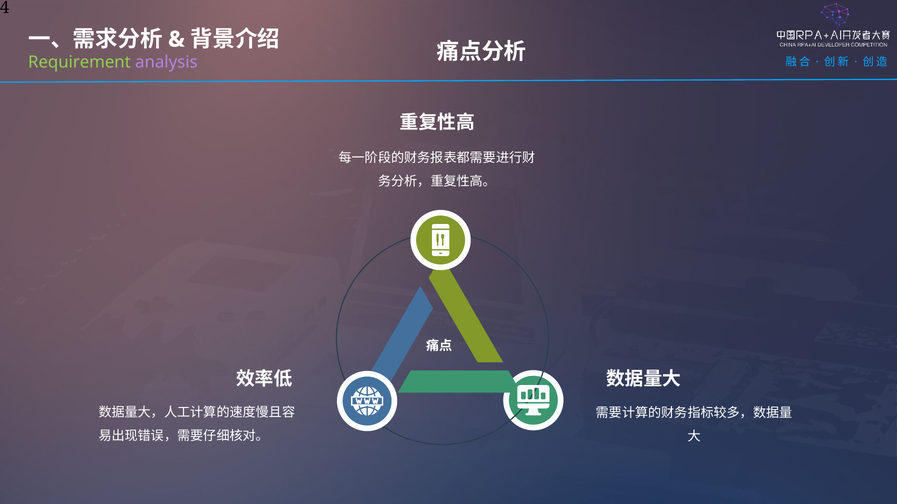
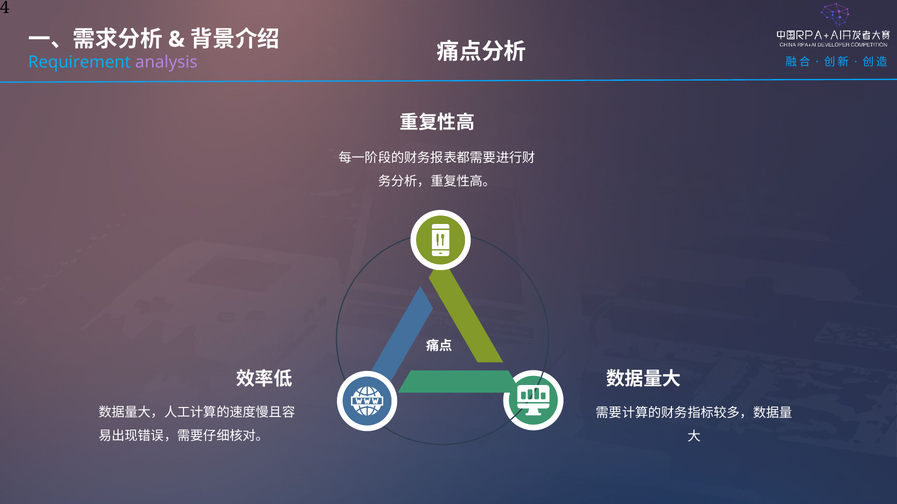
Requirement colour: light green -> light blue
